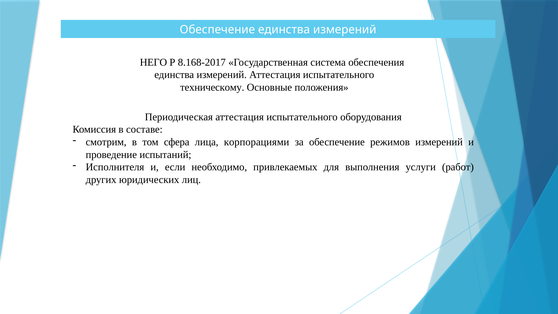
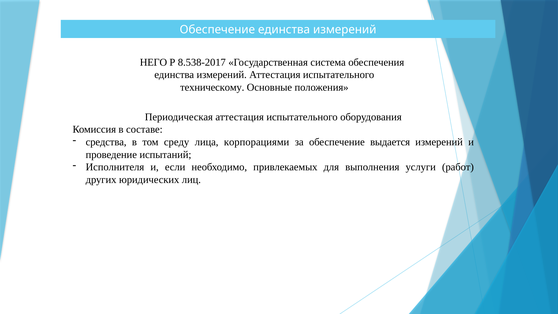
8.168-2017: 8.168-2017 -> 8.538-2017
смотрим: смотрим -> средства
сфера: сфера -> среду
режимов: режимов -> выдается
